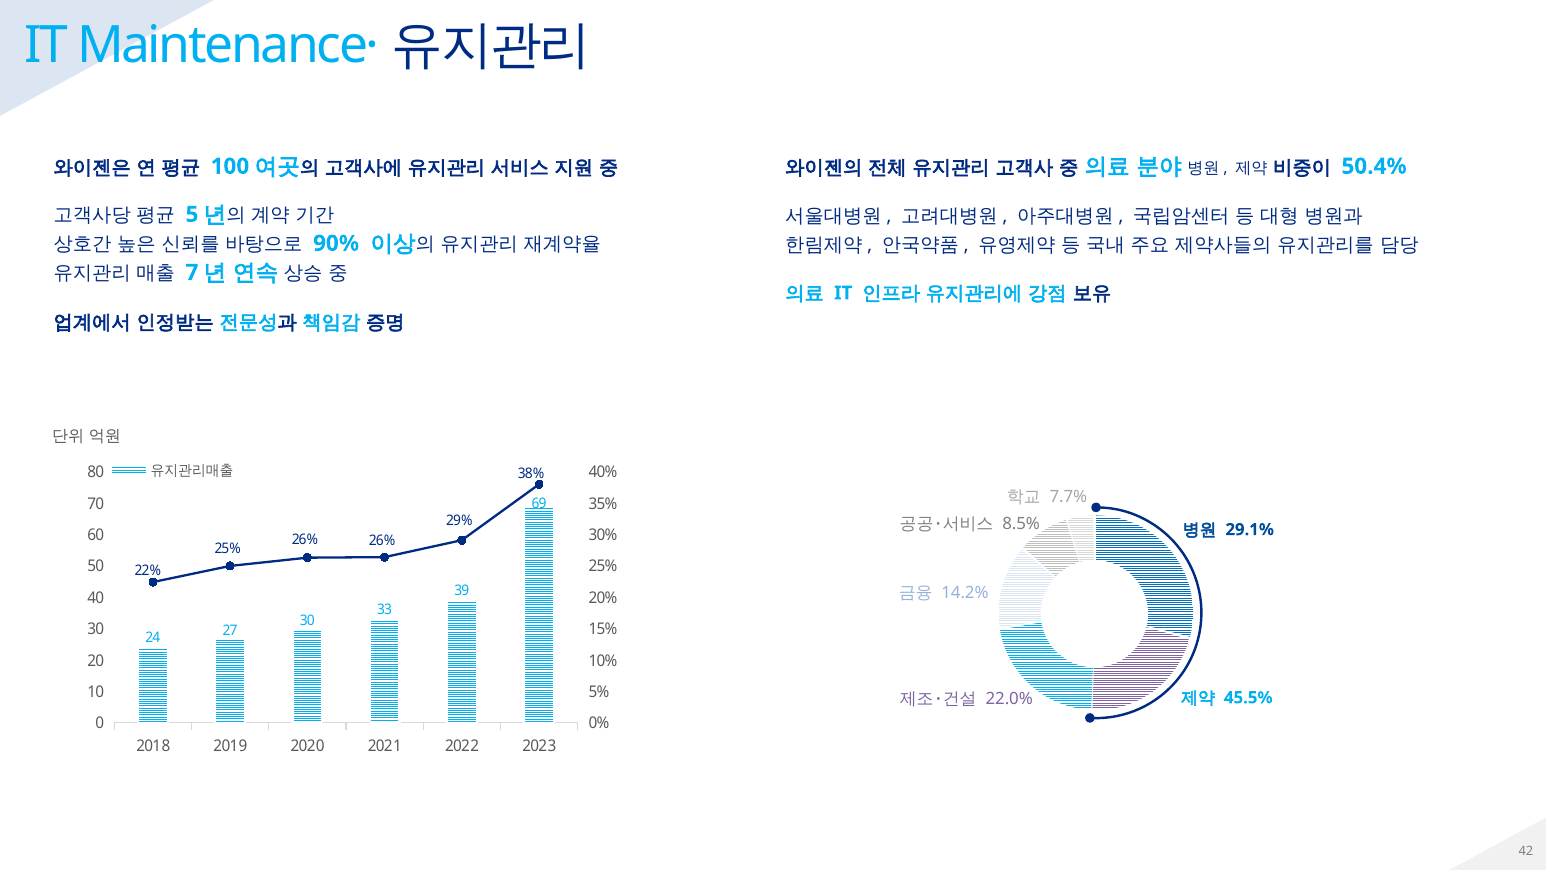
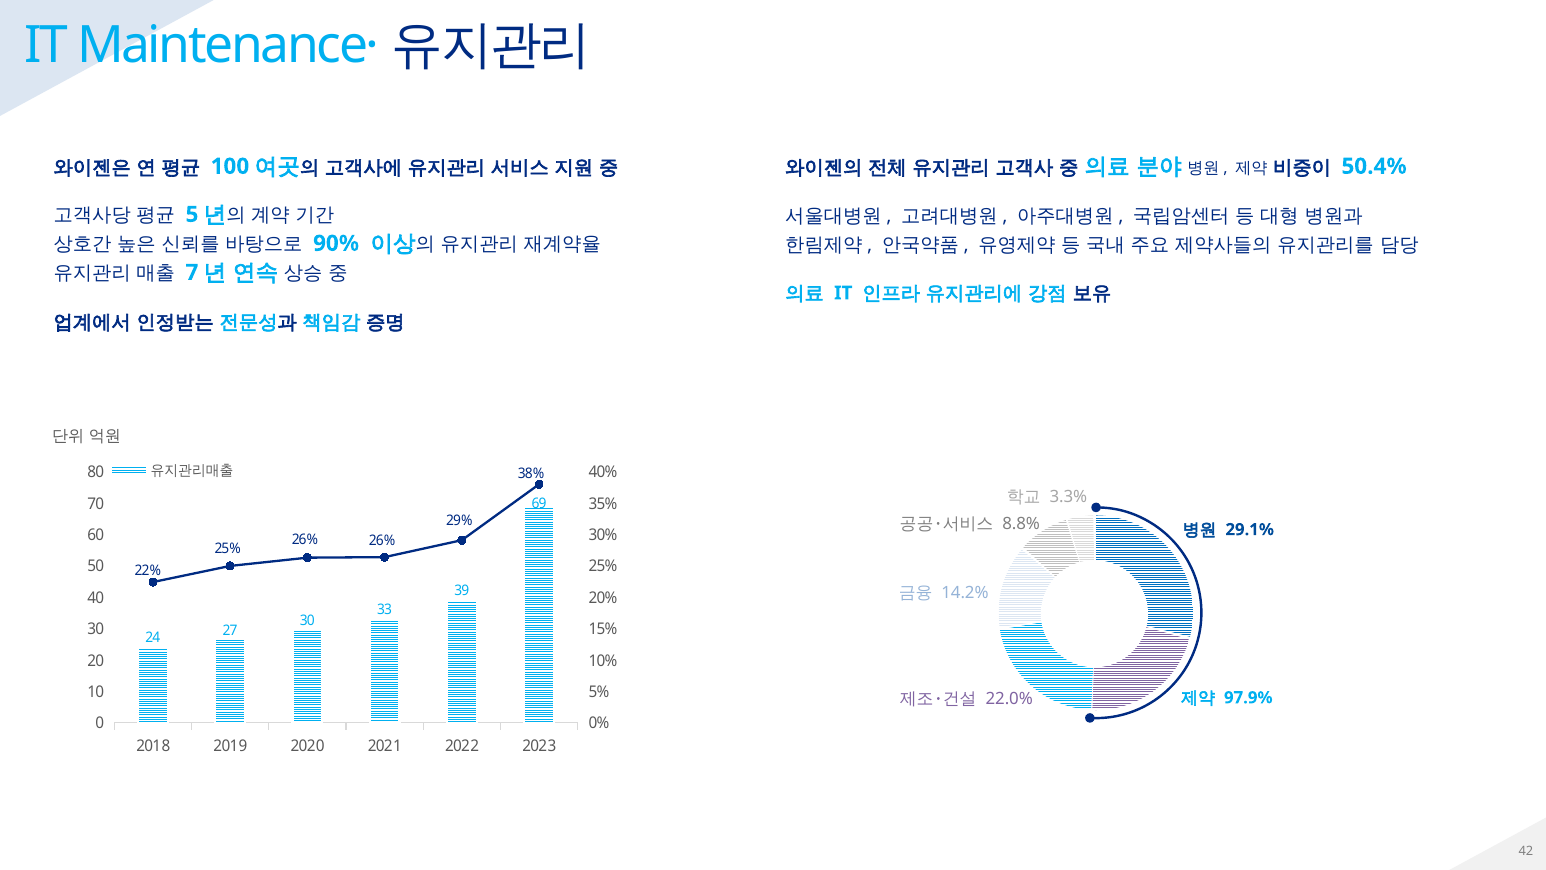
7.7%: 7.7% -> 3.3%
8.5%: 8.5% -> 8.8%
45.5%: 45.5% -> 97.9%
